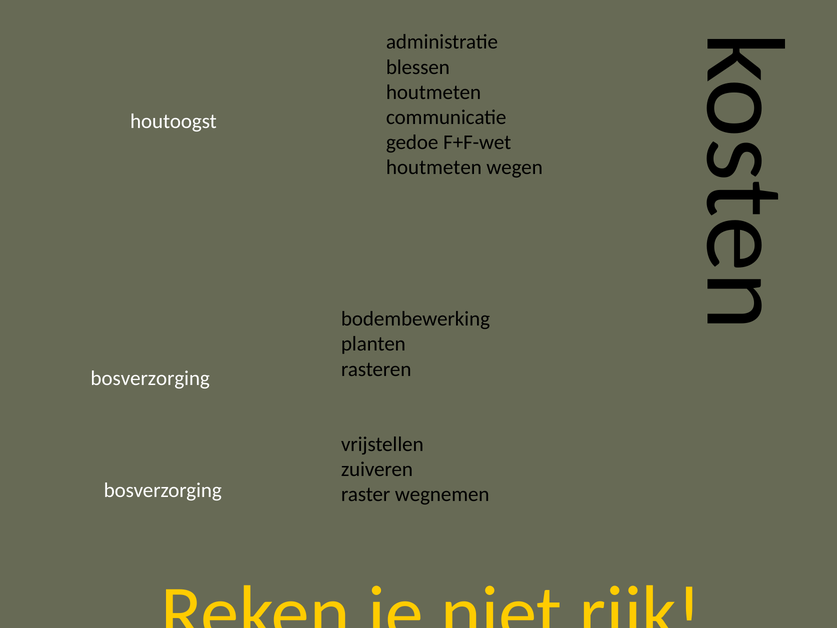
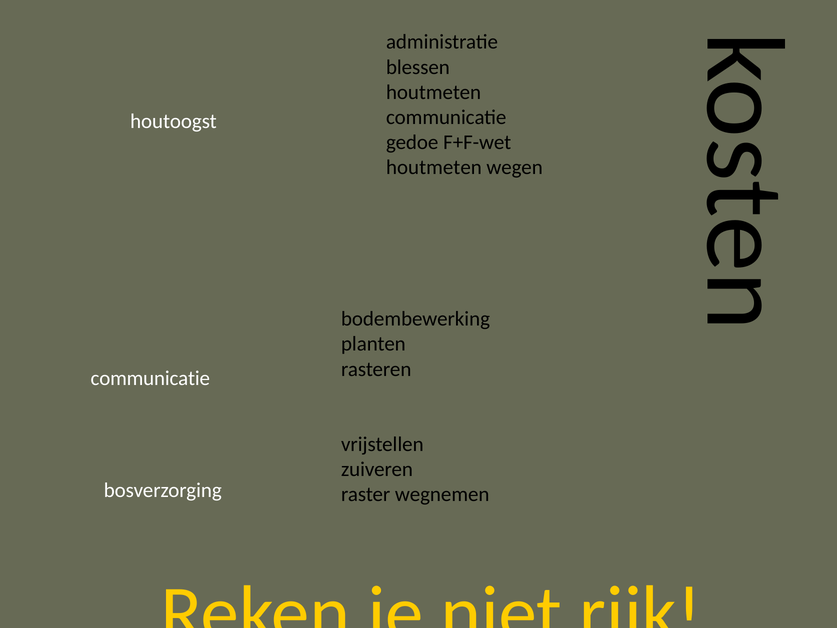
bosverzorging at (150, 378): bosverzorging -> communicatie
